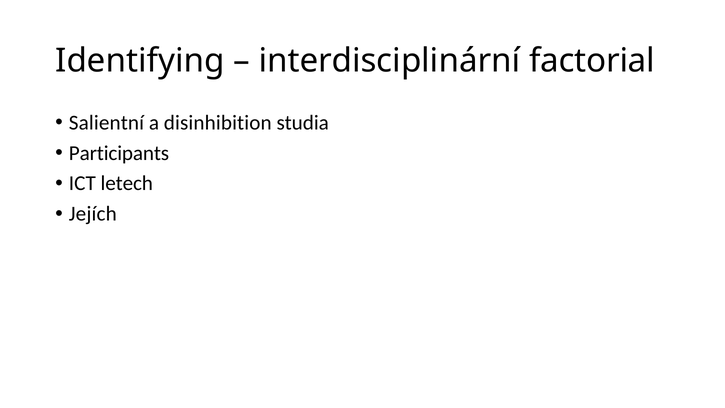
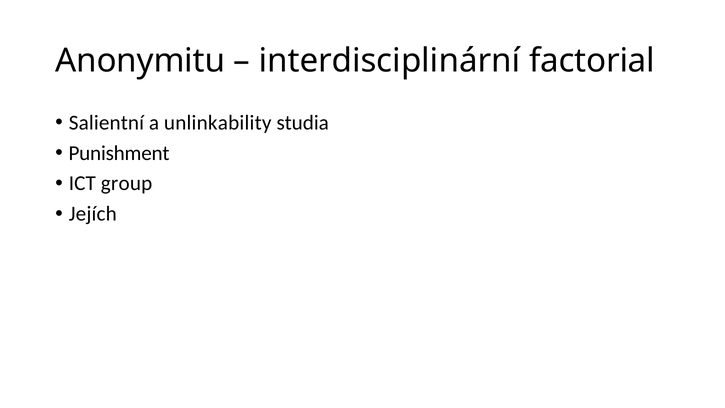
Identifying: Identifying -> Anonymitu
disinhibition: disinhibition -> unlinkability
Participants: Participants -> Punishment
letech: letech -> group
